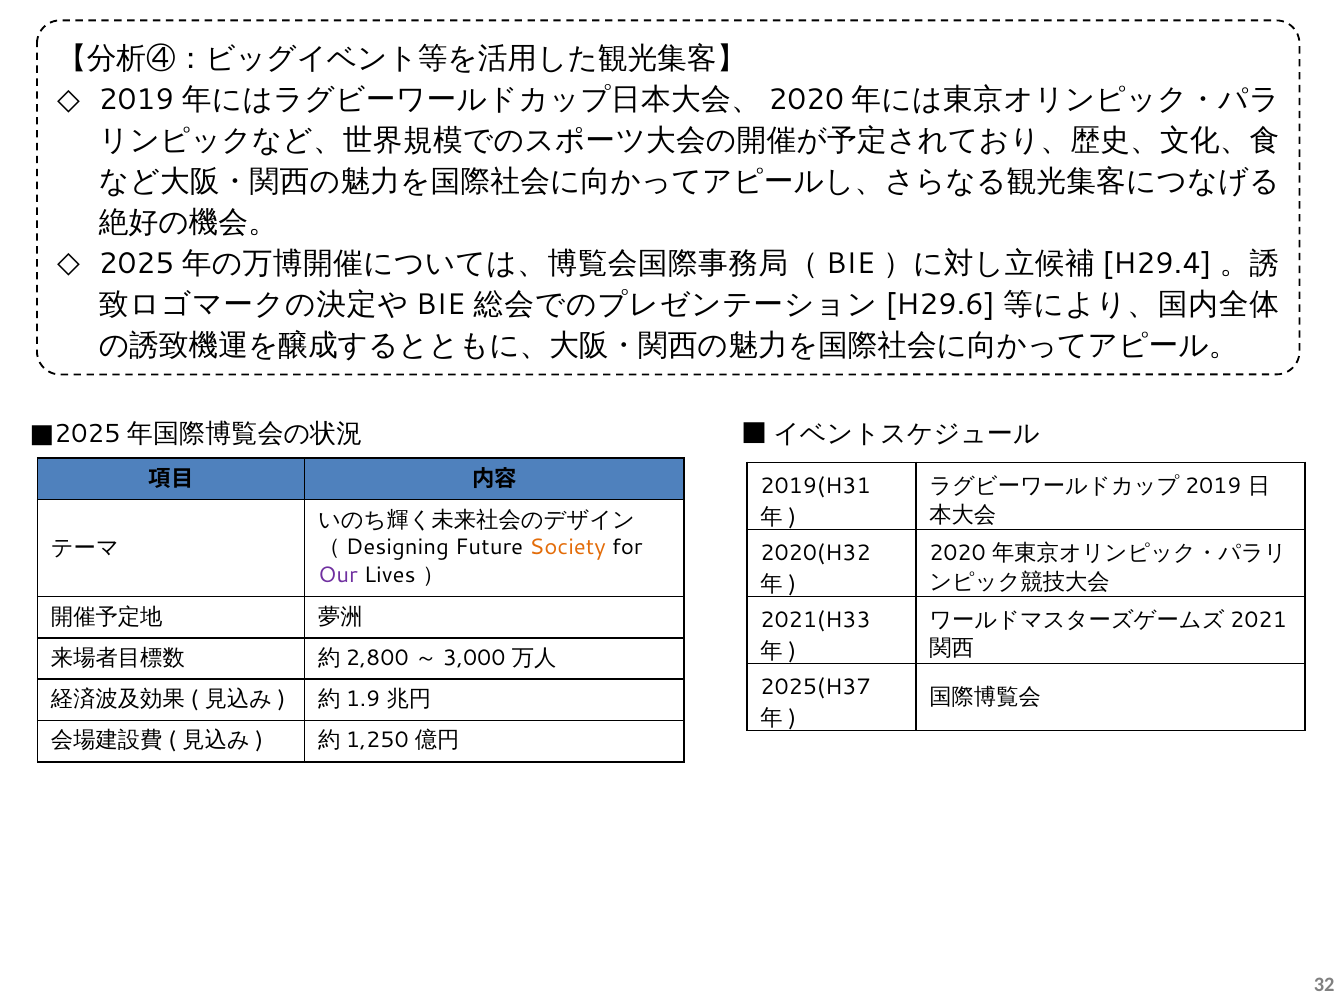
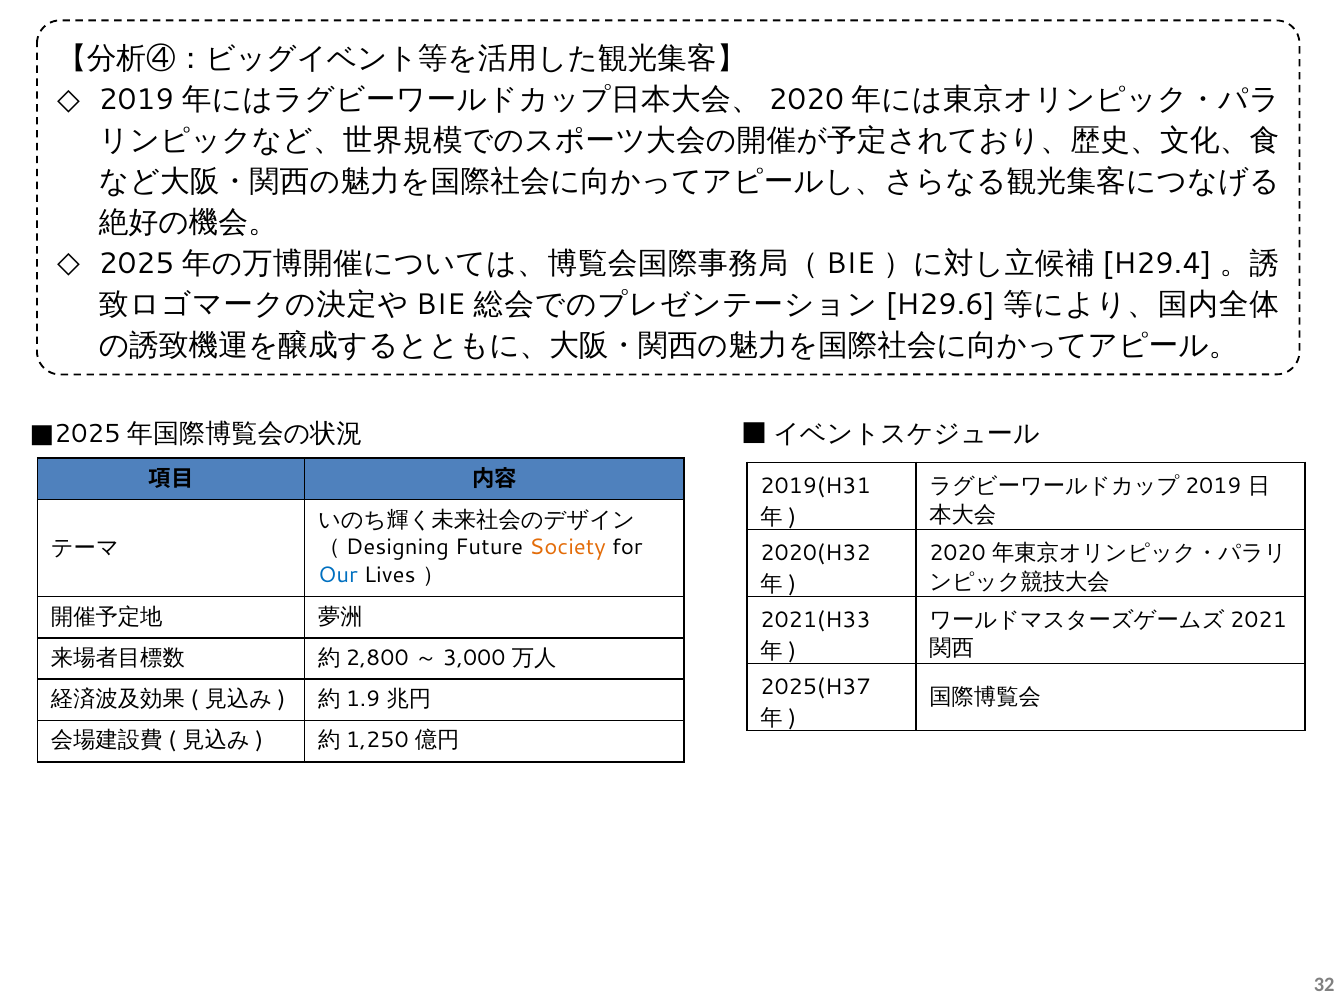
Our colour: purple -> blue
